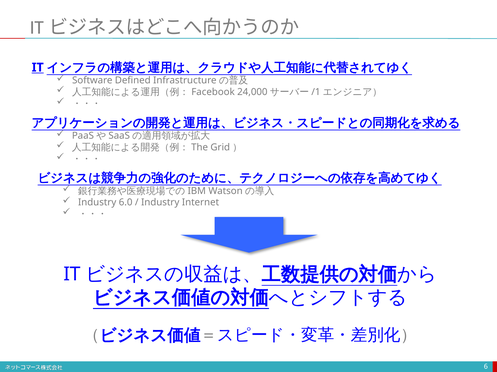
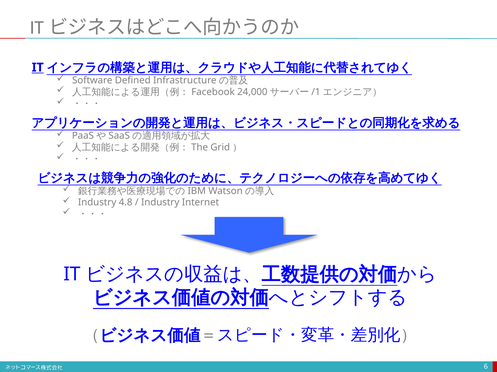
6.0: 6.0 -> 4.8
